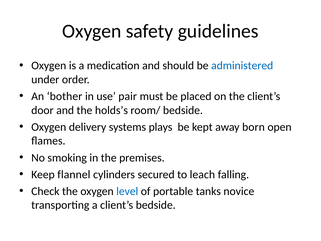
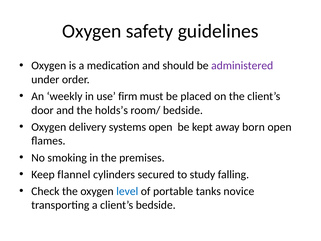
administered colour: blue -> purple
bother: bother -> weekly
pair: pair -> firm
systems plays: plays -> open
leach: leach -> study
